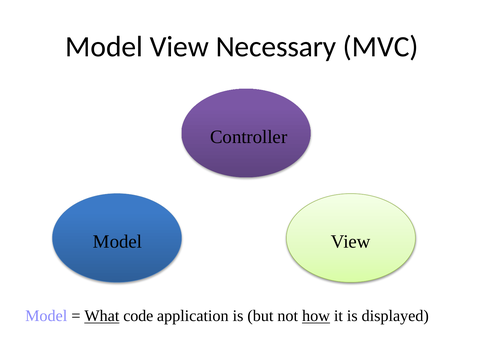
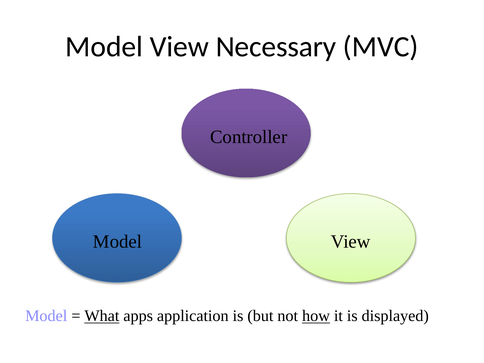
code: code -> apps
